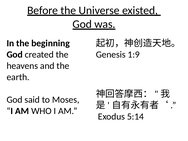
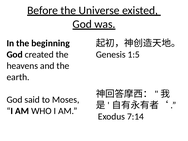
1:9: 1:9 -> 1:5
5:14: 5:14 -> 7:14
